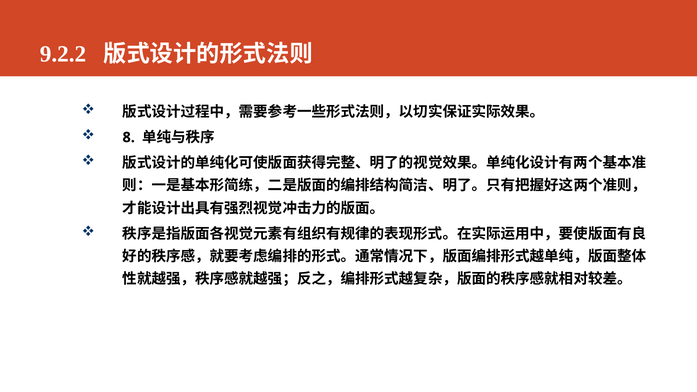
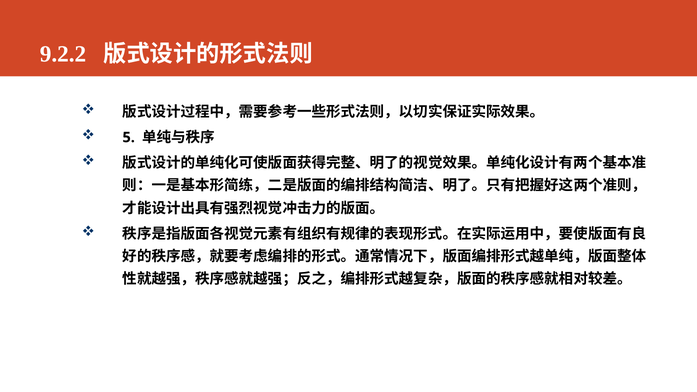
8: 8 -> 5
